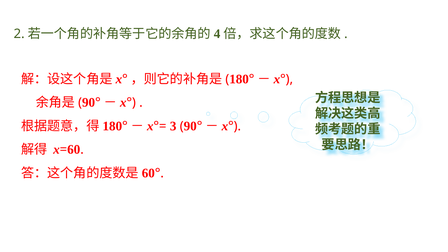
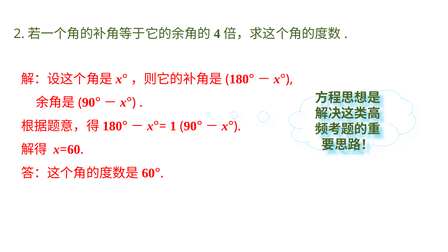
3: 3 -> 1
